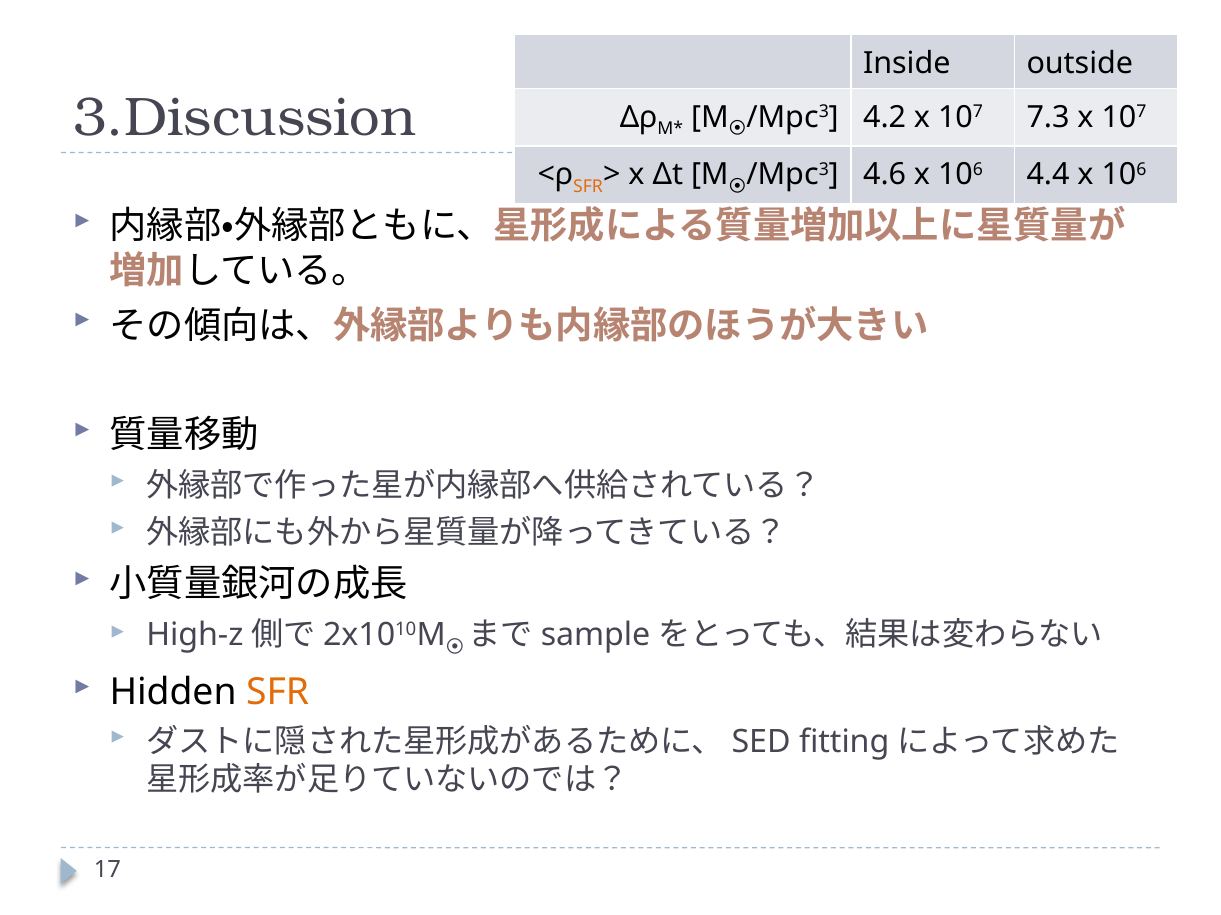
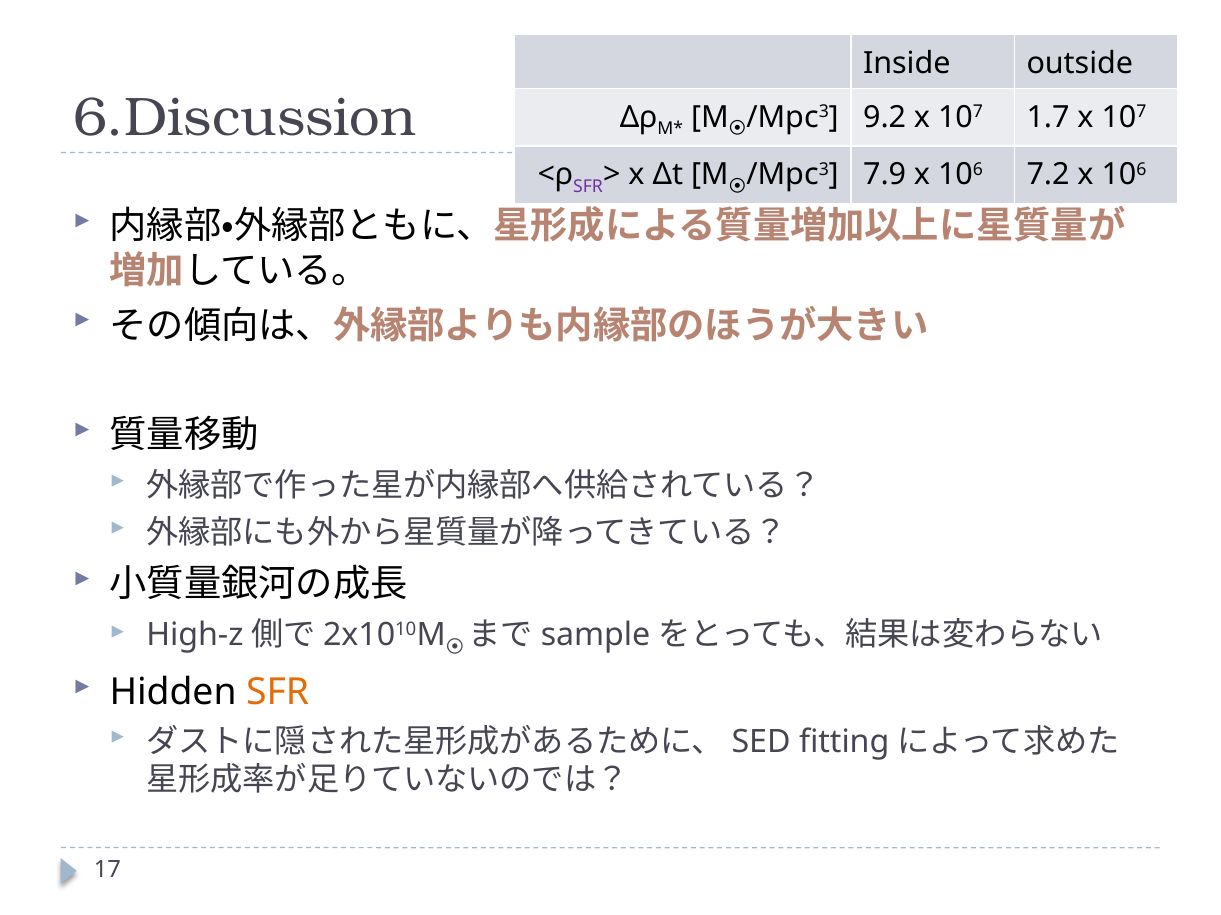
3.Discussion: 3.Discussion -> 6.Discussion
4.2: 4.2 -> 9.2
7.3: 7.3 -> 1.7
SFR at (588, 187) colour: orange -> purple
4.6: 4.6 -> 7.9
4.4: 4.4 -> 7.2
